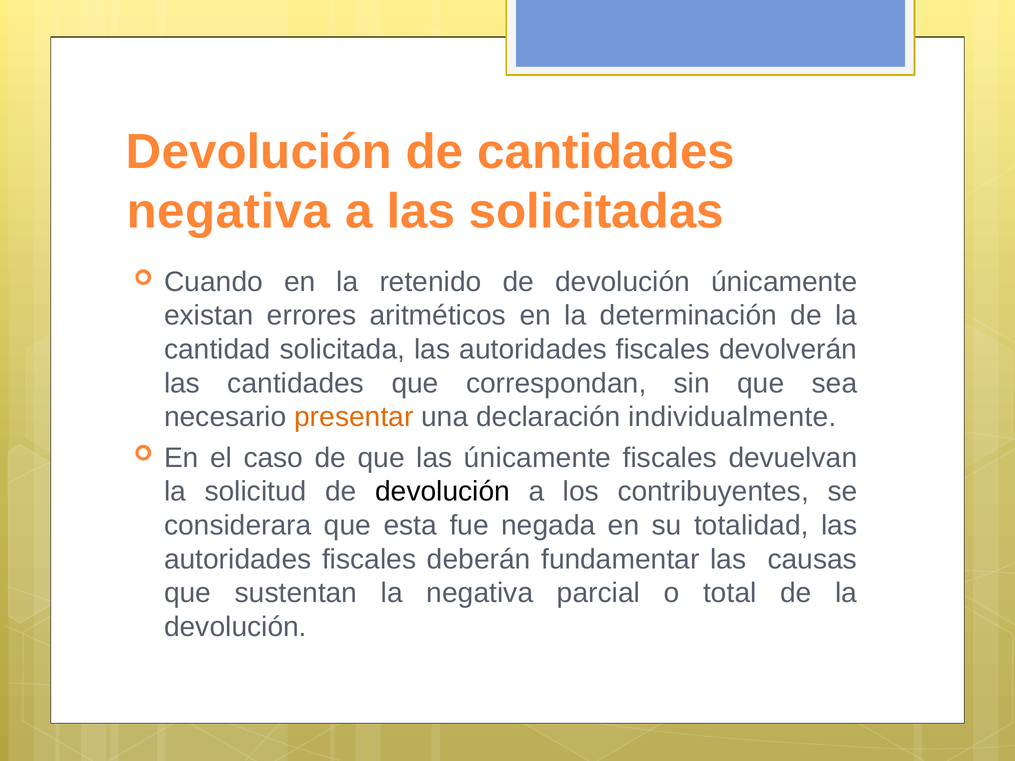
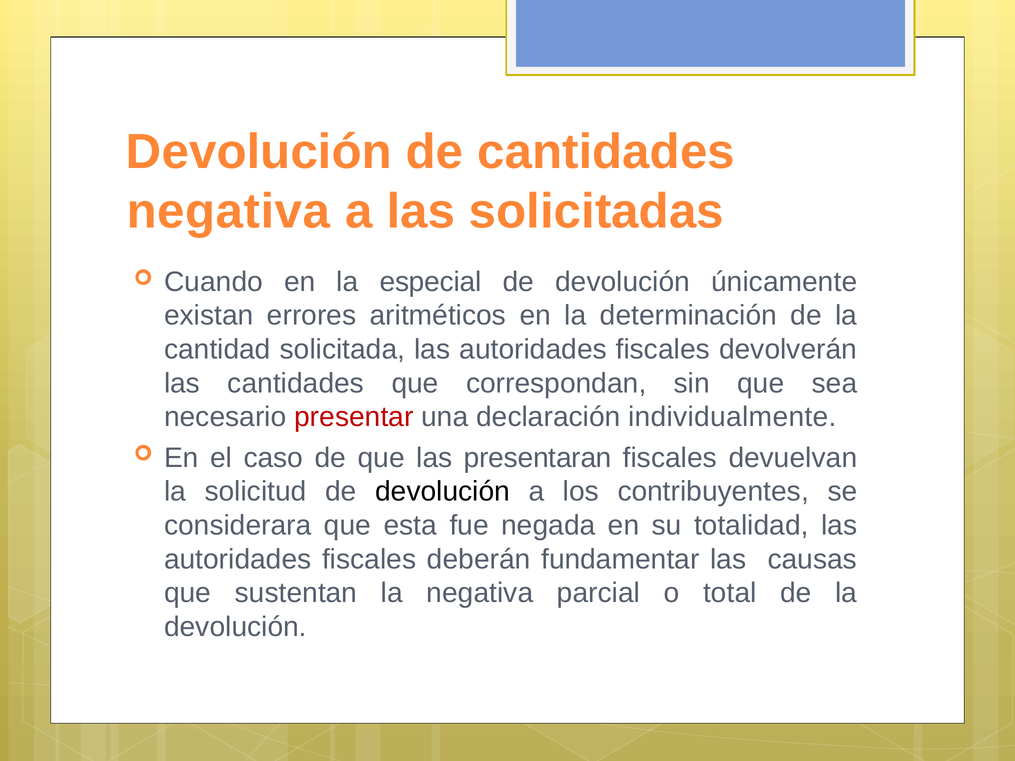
retenido: retenido -> especial
presentar colour: orange -> red
las únicamente: únicamente -> presentaran
